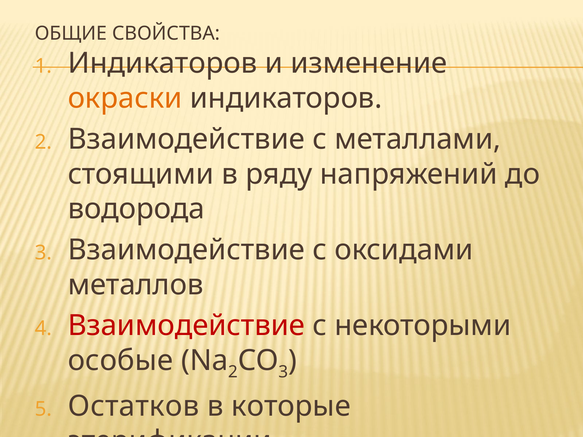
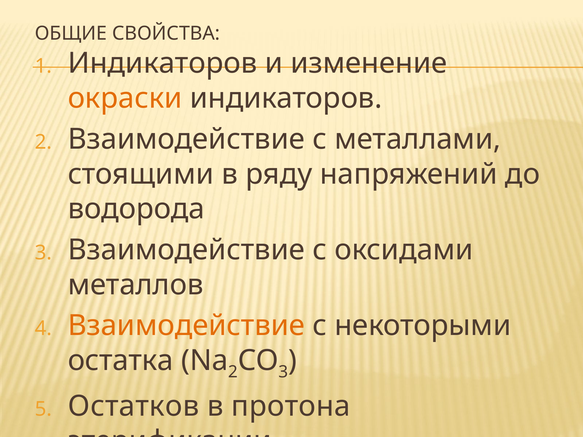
Взаимодействие at (186, 326) colour: red -> orange
особые: особые -> остатка
которые: которые -> протона
